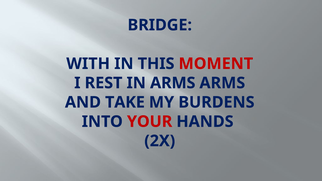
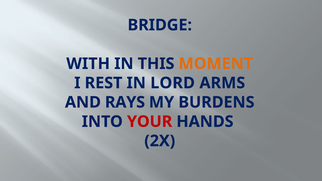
MOMENT colour: red -> orange
IN ARMS: ARMS -> LORD
TAKE: TAKE -> RAYS
